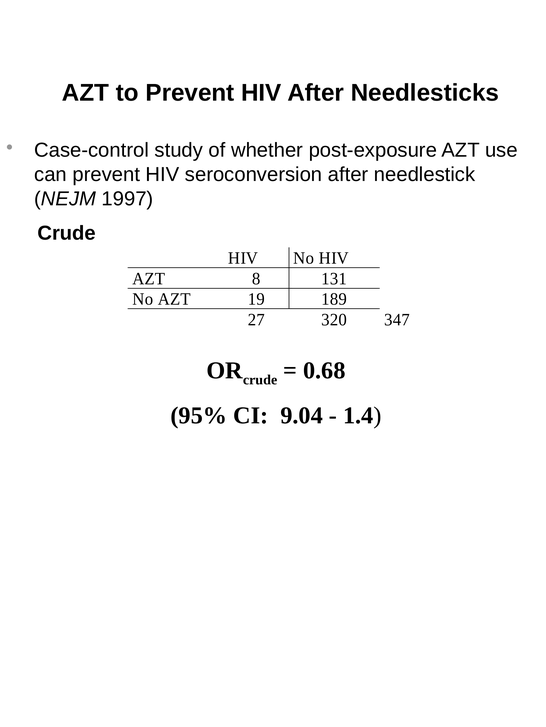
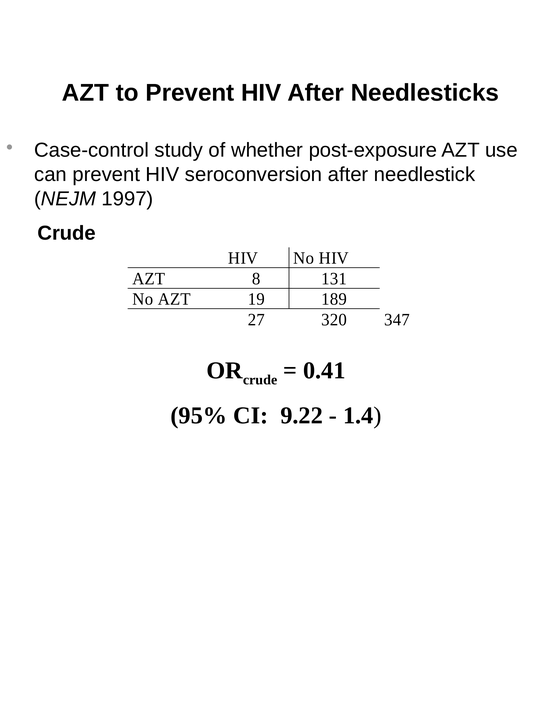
0.68: 0.68 -> 0.41
9.04: 9.04 -> 9.22
